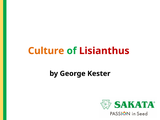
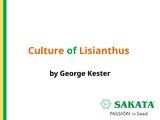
Lisianthus colour: red -> orange
